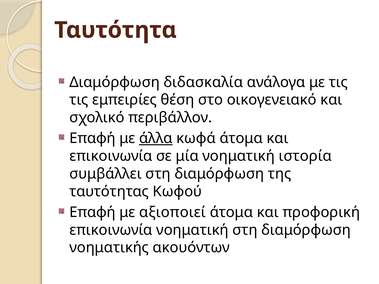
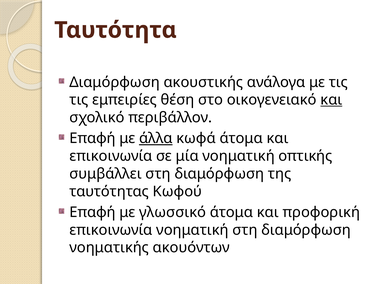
διδασκαλία: διδασκαλία -> ακουστικής
και at (331, 100) underline: none -> present
ιστορία: ιστορία -> οπτικής
αξιοποιεί: αξιοποιεί -> γλωσσικό
